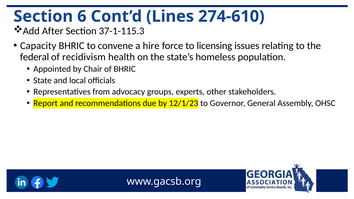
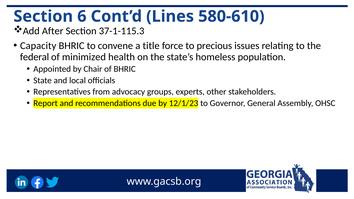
274-610: 274-610 -> 580-610
hire: hire -> title
licensing: licensing -> precious
recidivism: recidivism -> minimized
